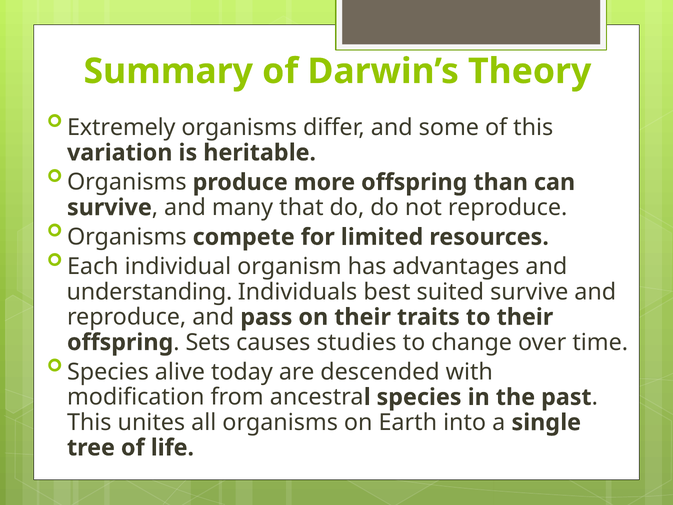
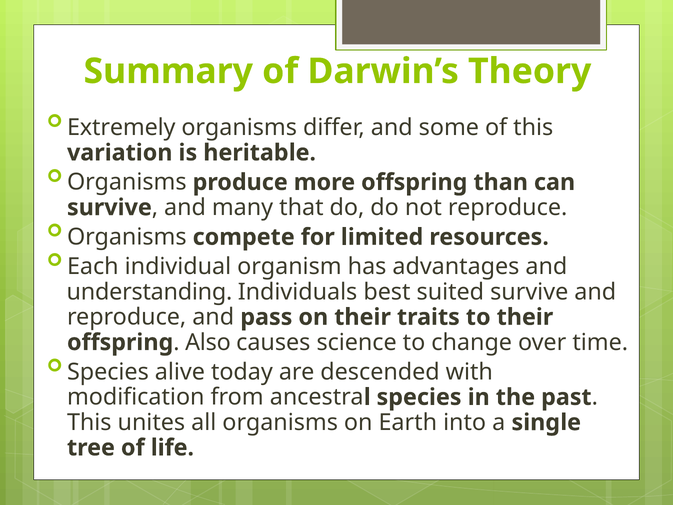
Sets: Sets -> Also
studies: studies -> science
